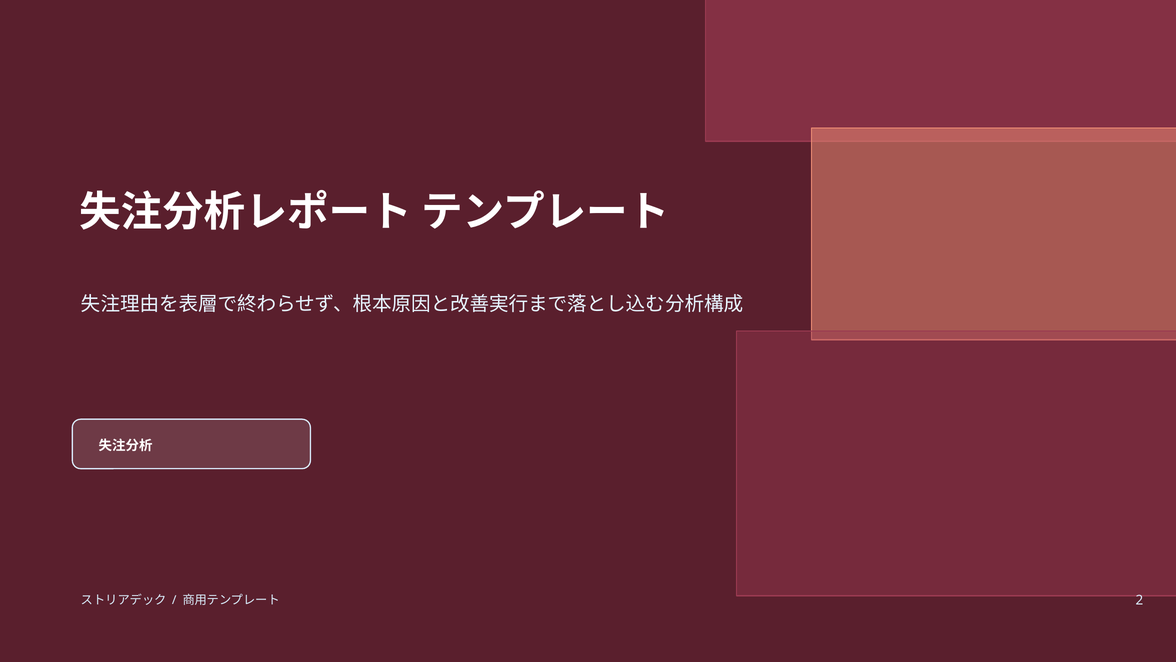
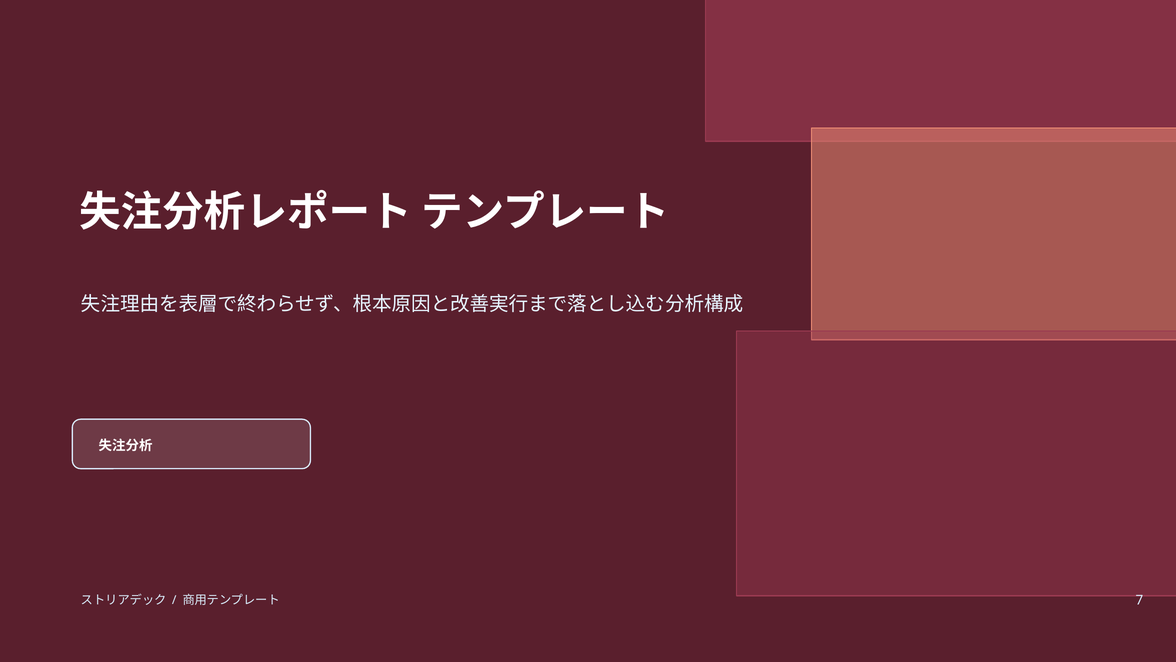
2: 2 -> 7
